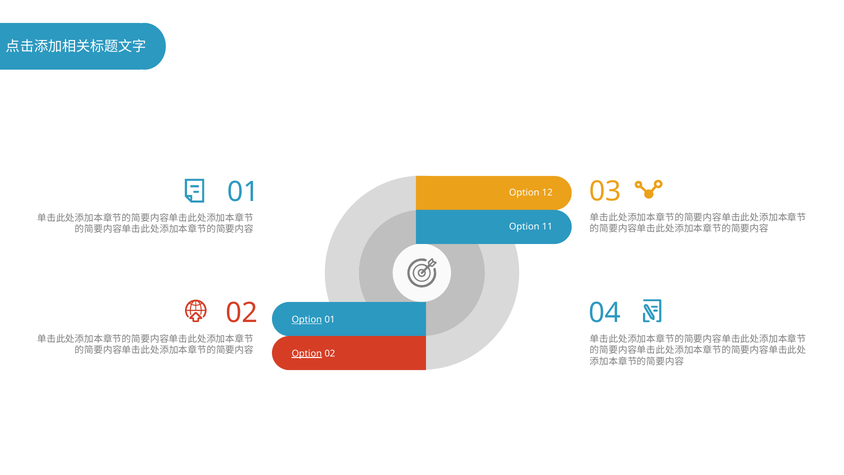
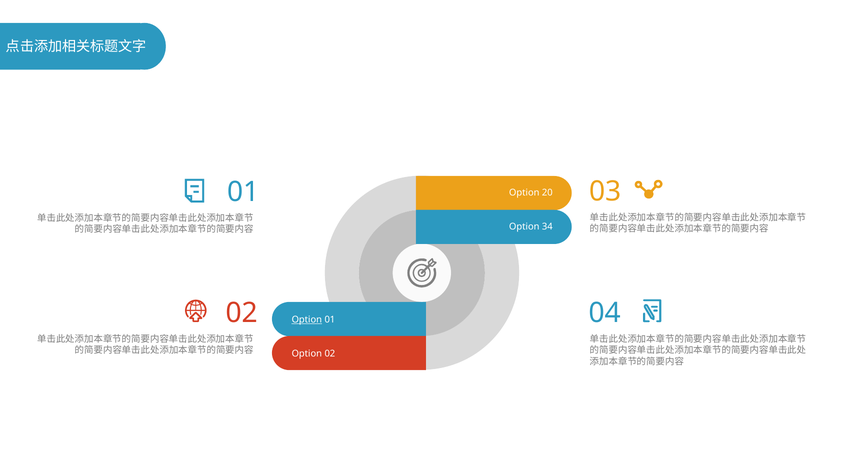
12: 12 -> 20
11: 11 -> 34
Option at (307, 353) underline: present -> none
